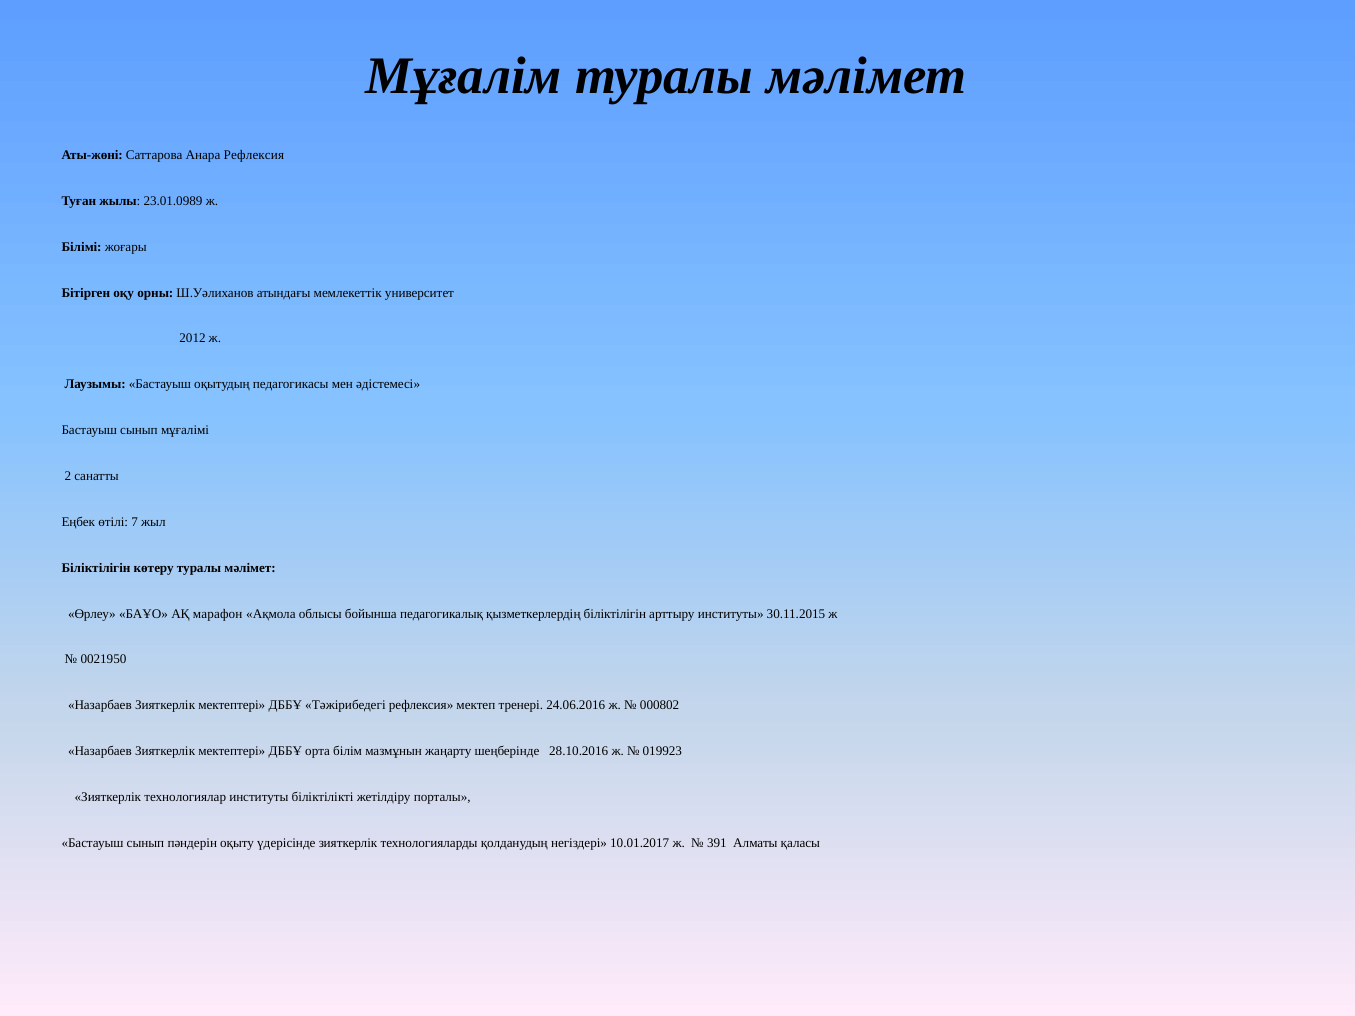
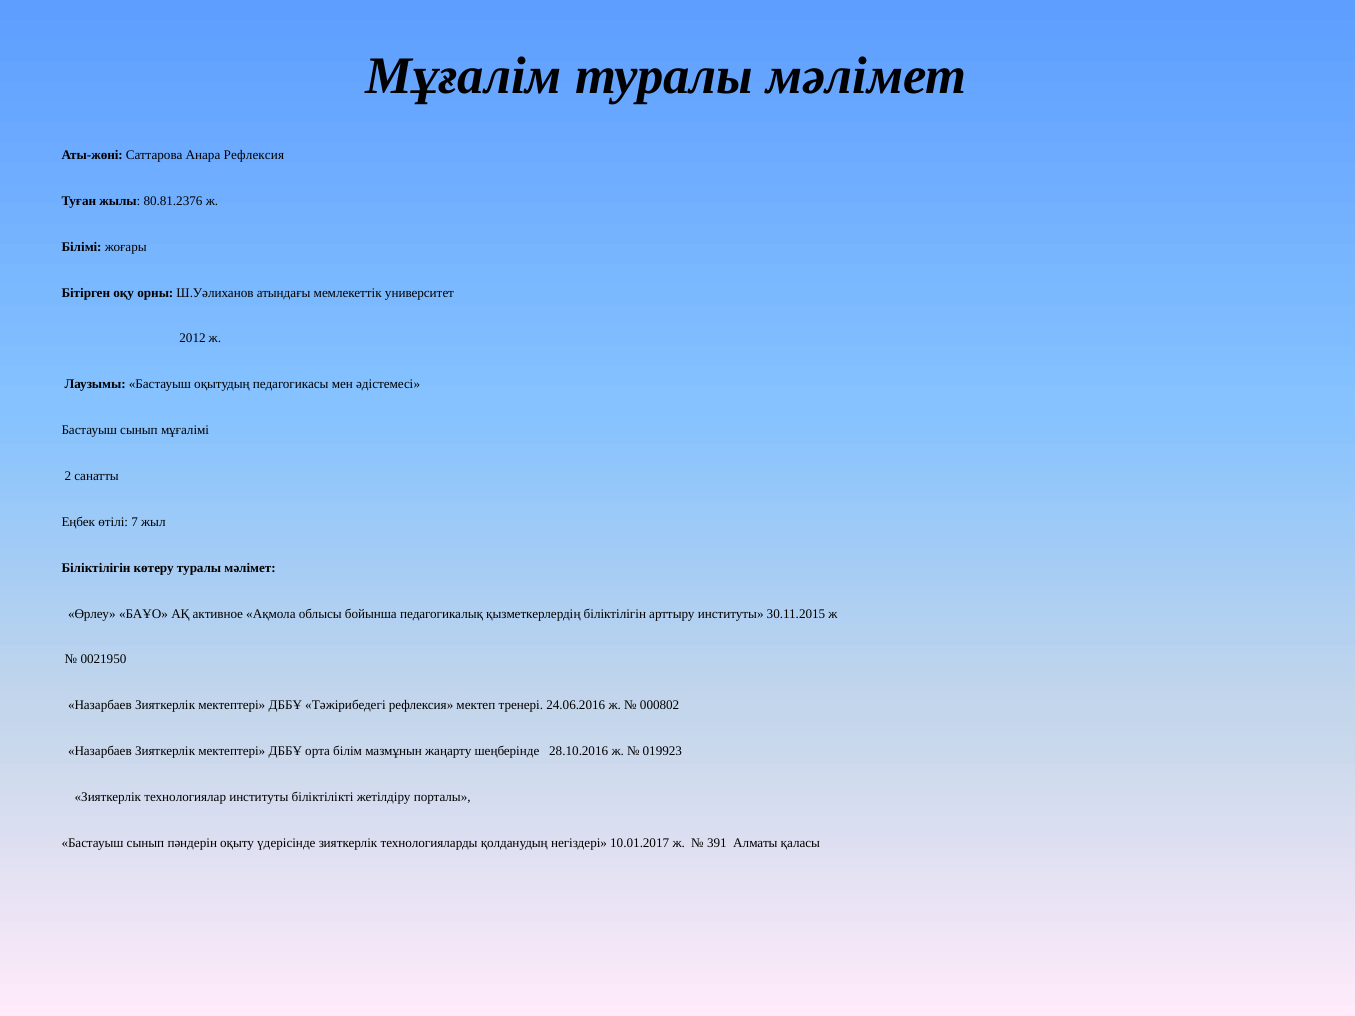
23.01.0989: 23.01.0989 -> 80.81.2376
марафон: марафон -> активное
